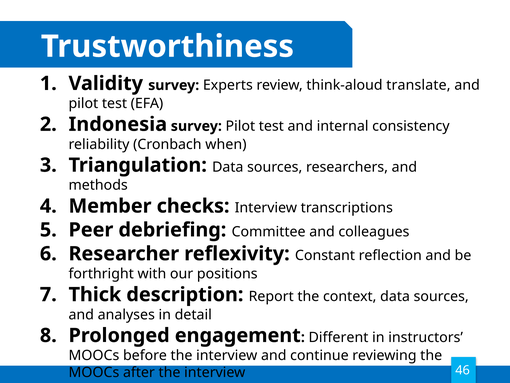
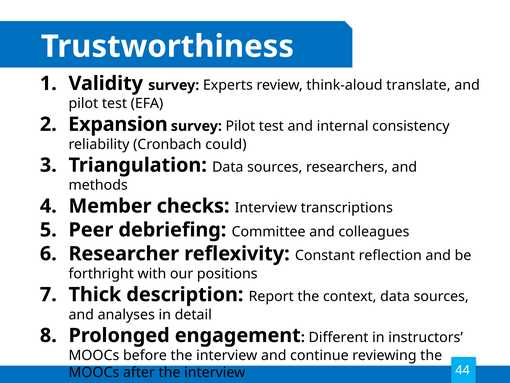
Indonesia: Indonesia -> Expansion
when: when -> could
46: 46 -> 44
